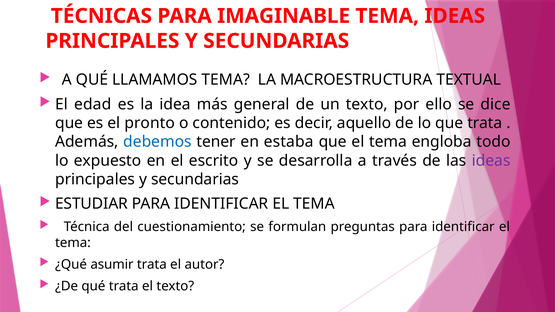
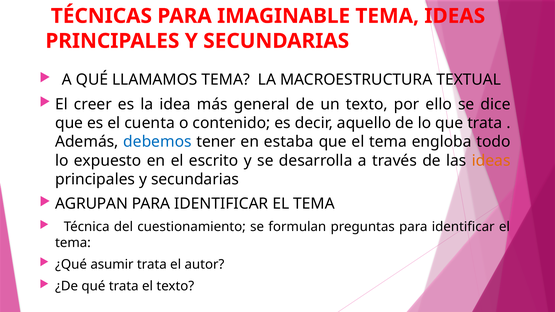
edad: edad -> creer
pronto: pronto -> cuenta
ideas at (491, 161) colour: purple -> orange
ESTUDIAR: ESTUDIAR -> AGRUPAN
